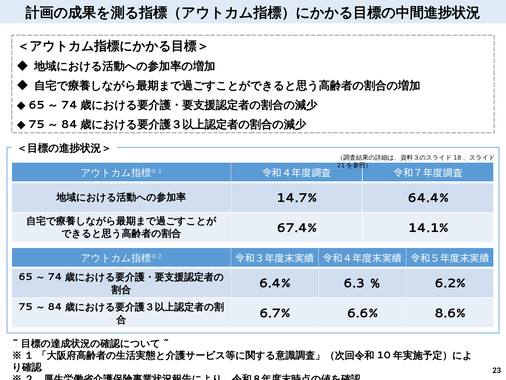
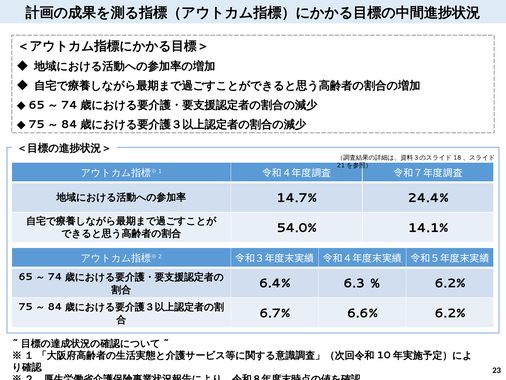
64.4%: 64.4% -> 24.4%
67.4%: 67.4% -> 54.0%
6.6% 8.6%: 8.6% -> 6.2%
